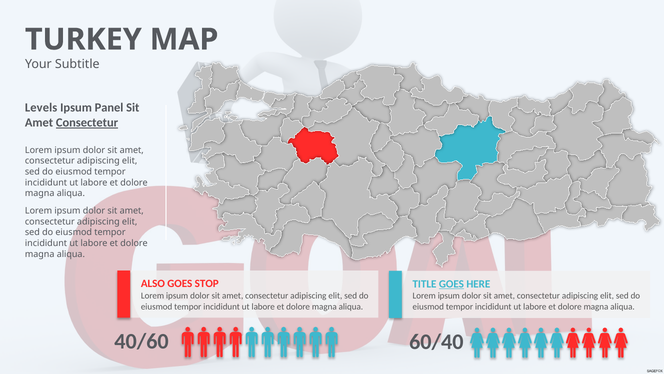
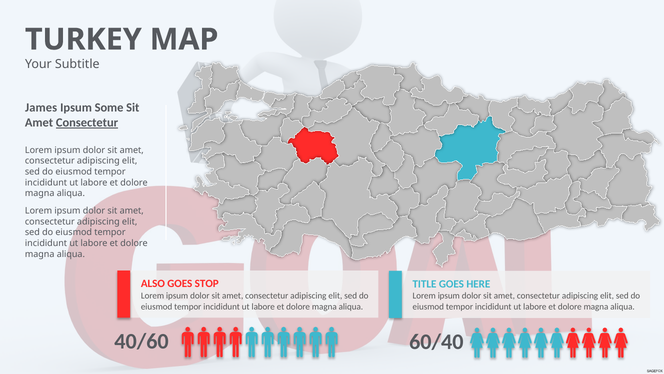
Levels: Levels -> James
Panel: Panel -> Some
GOES at (451, 284) underline: present -> none
